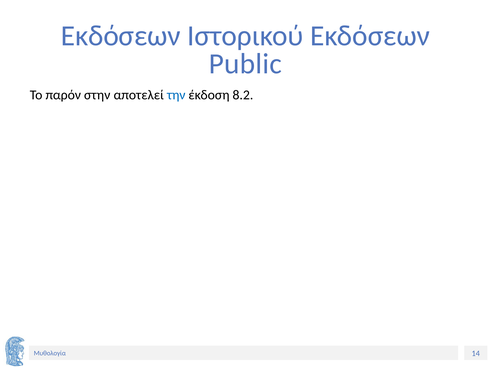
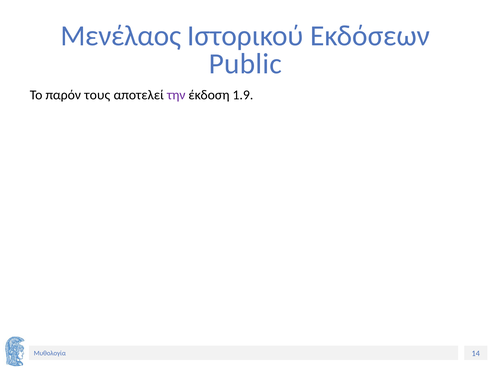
Εκδόσεων at (121, 36): Εκδόσεων -> Μενέλαος
στην: στην -> τους
την colour: blue -> purple
8.2: 8.2 -> 1.9
